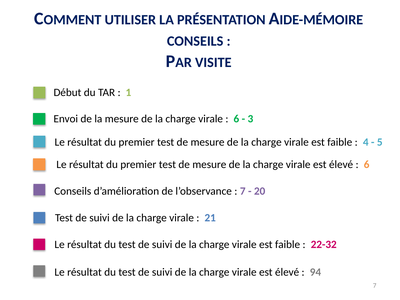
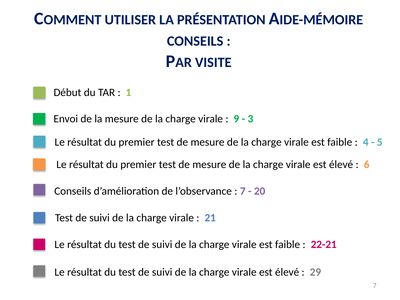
6 at (236, 119): 6 -> 9
22-32: 22-32 -> 22-21
94: 94 -> 29
